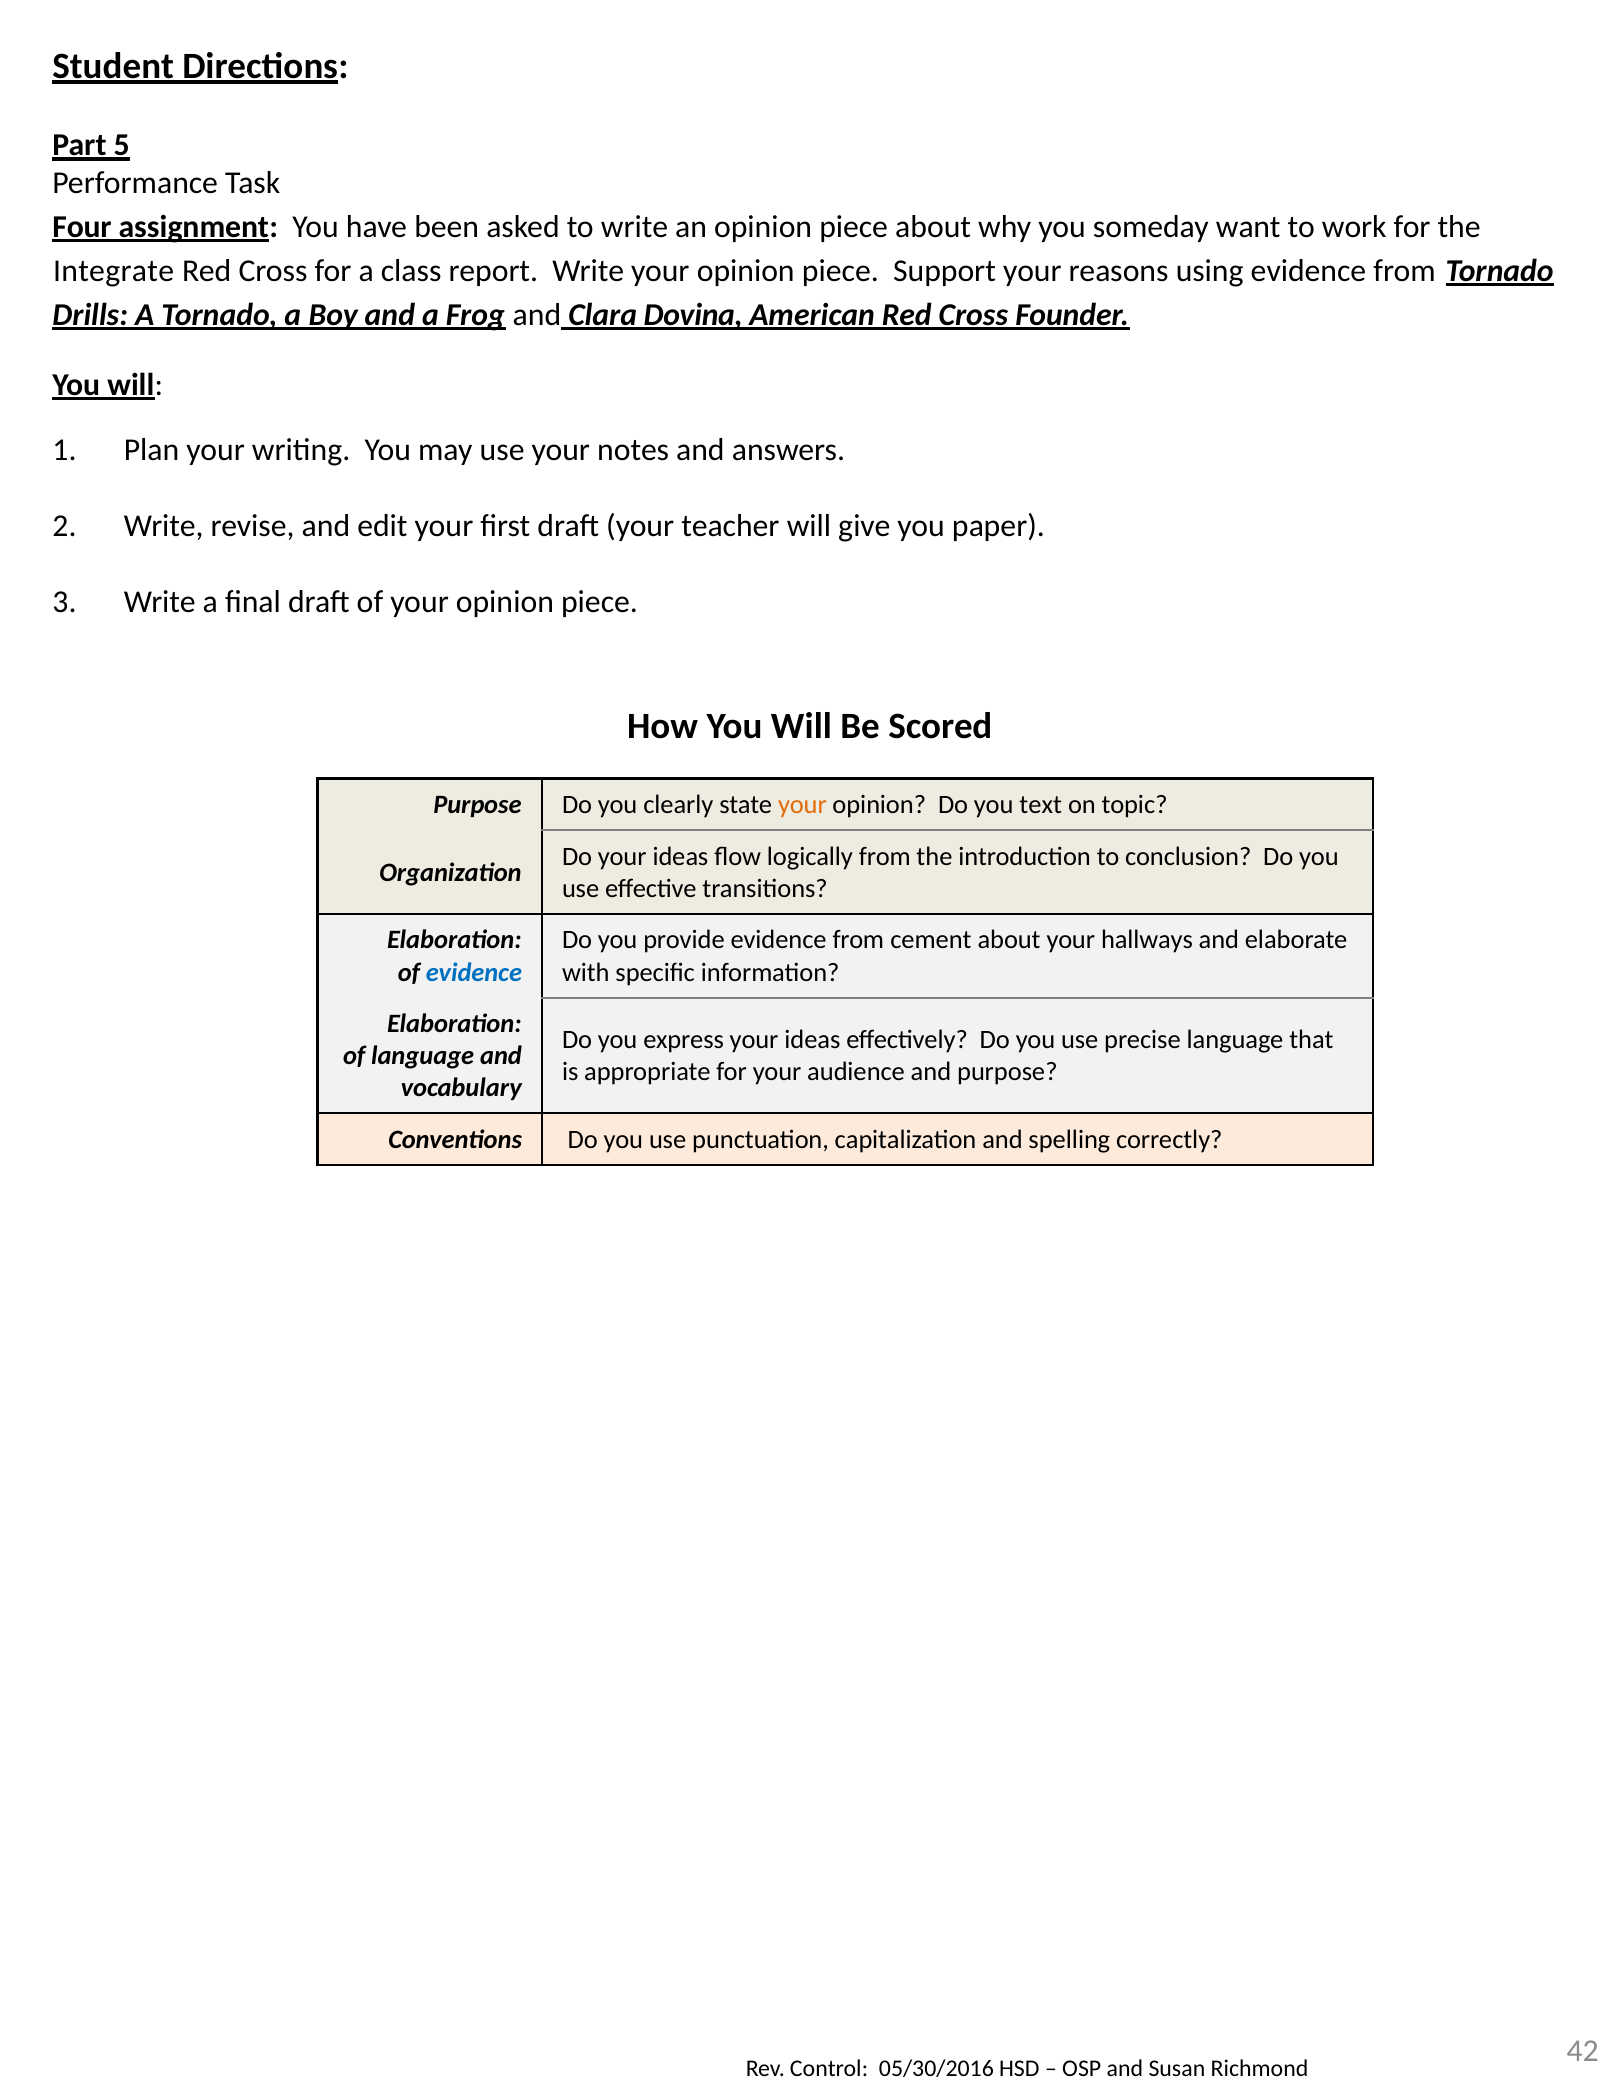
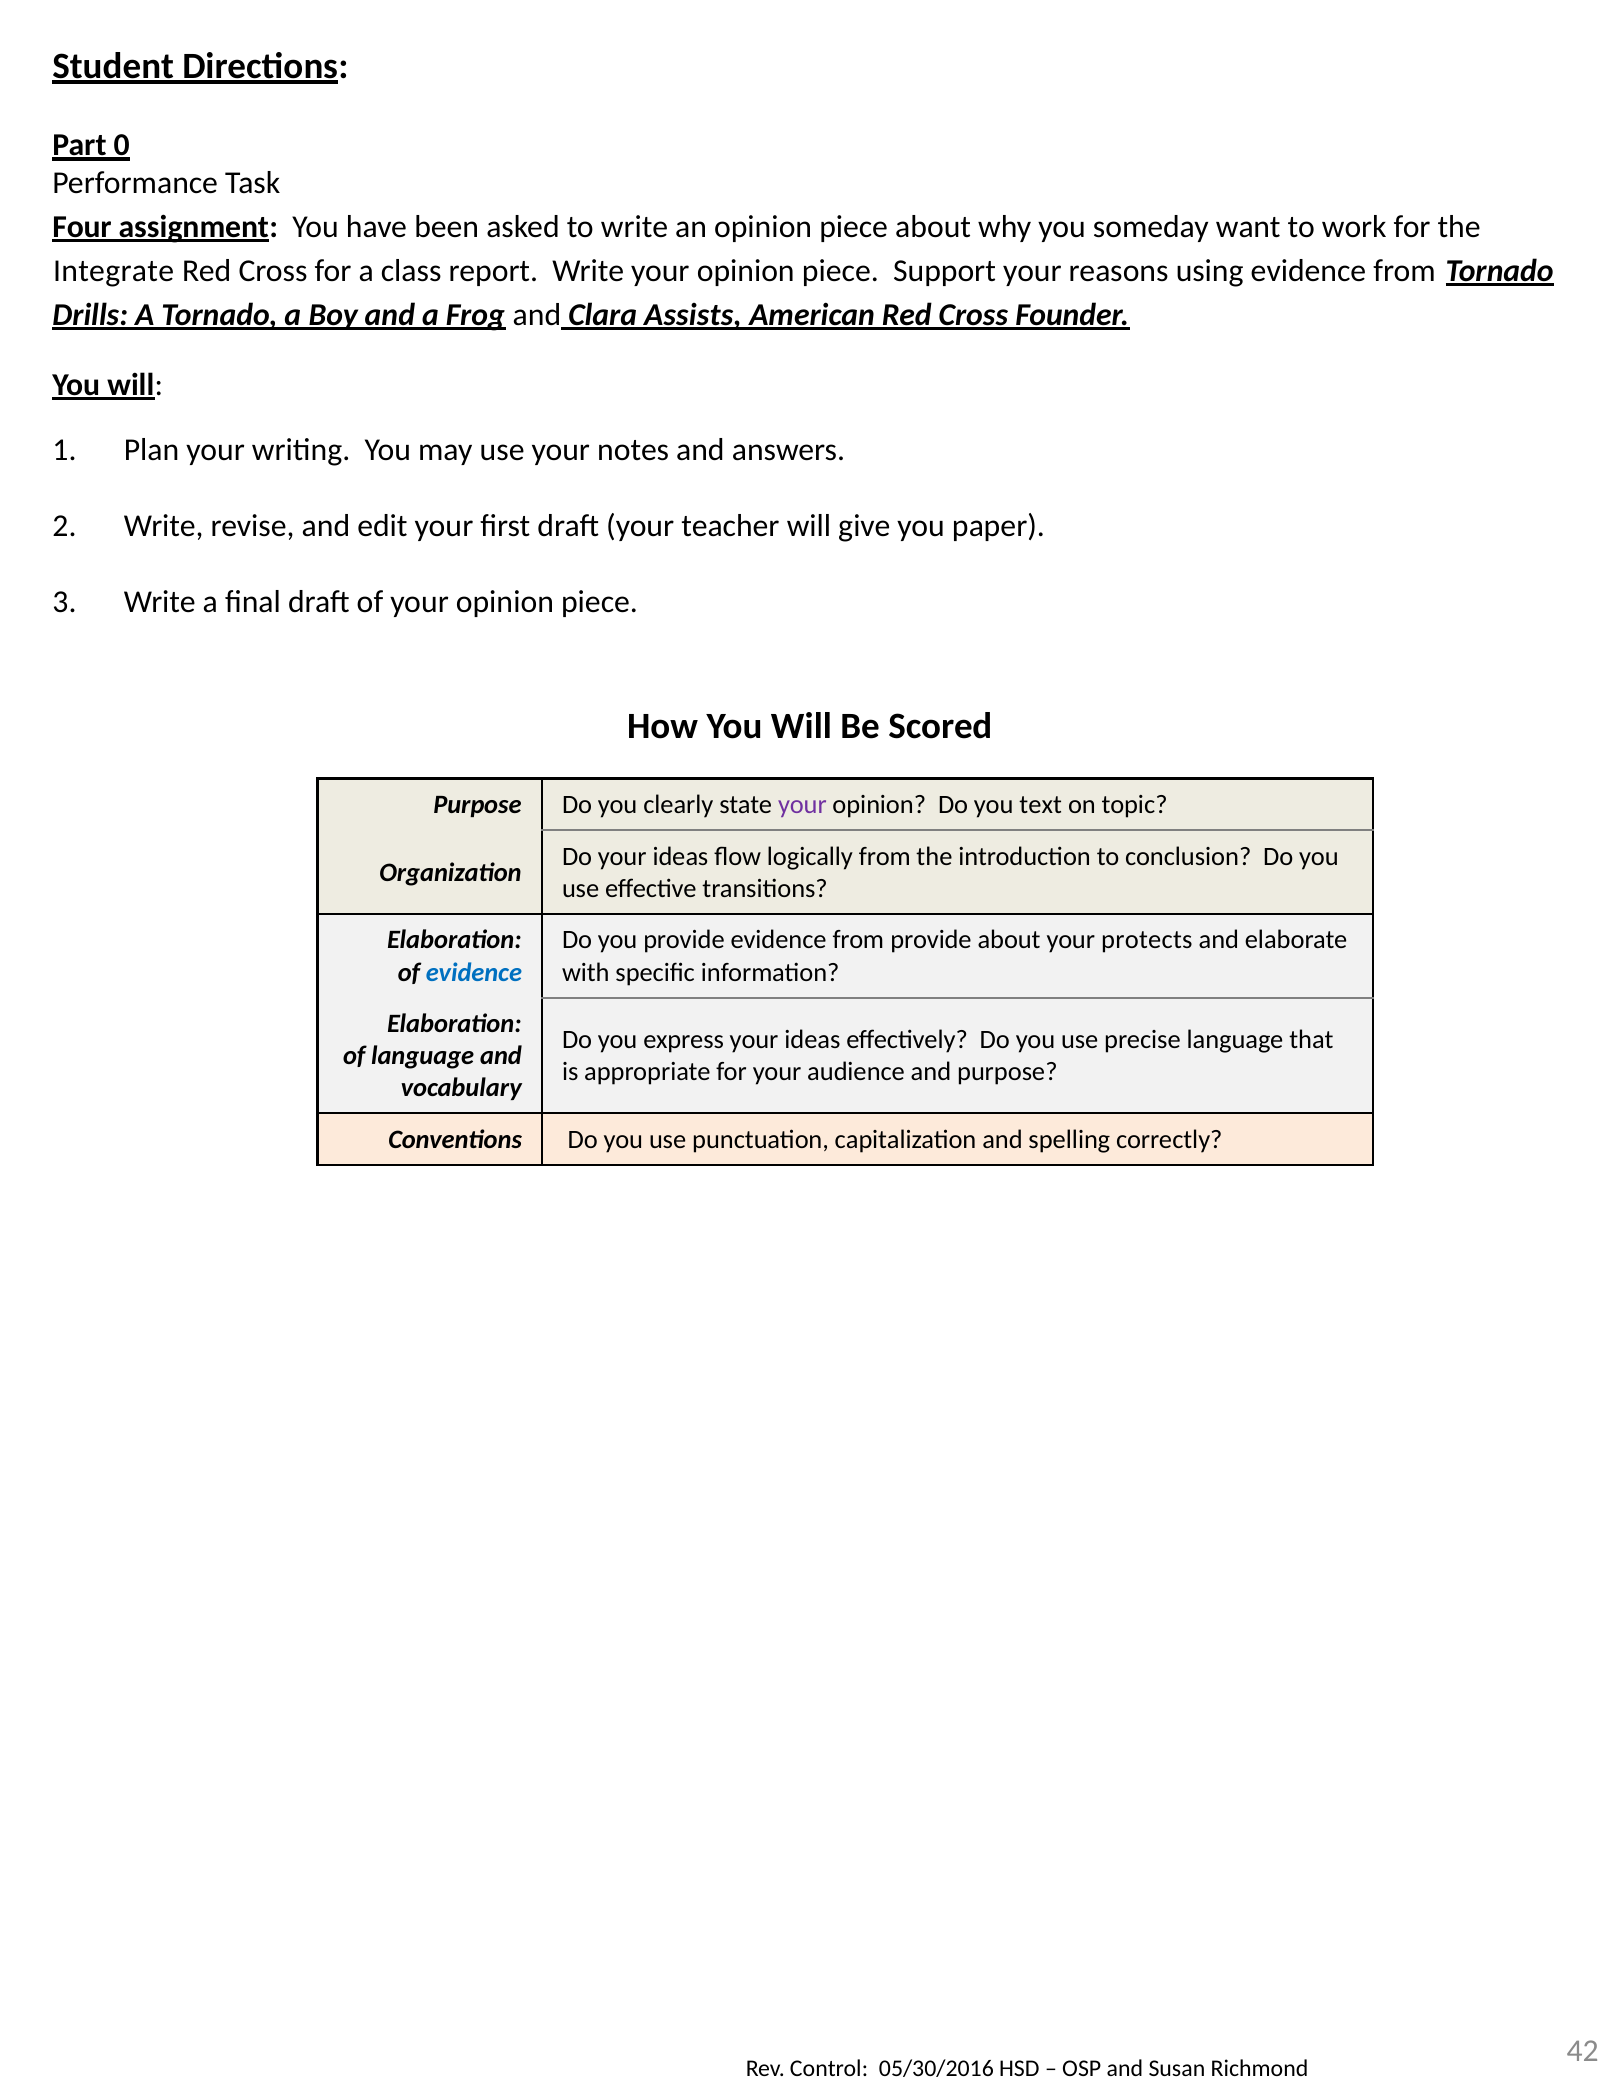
5: 5 -> 0
Dovina: Dovina -> Assists
your at (802, 804) colour: orange -> purple
from cement: cement -> provide
hallways: hallways -> protects
